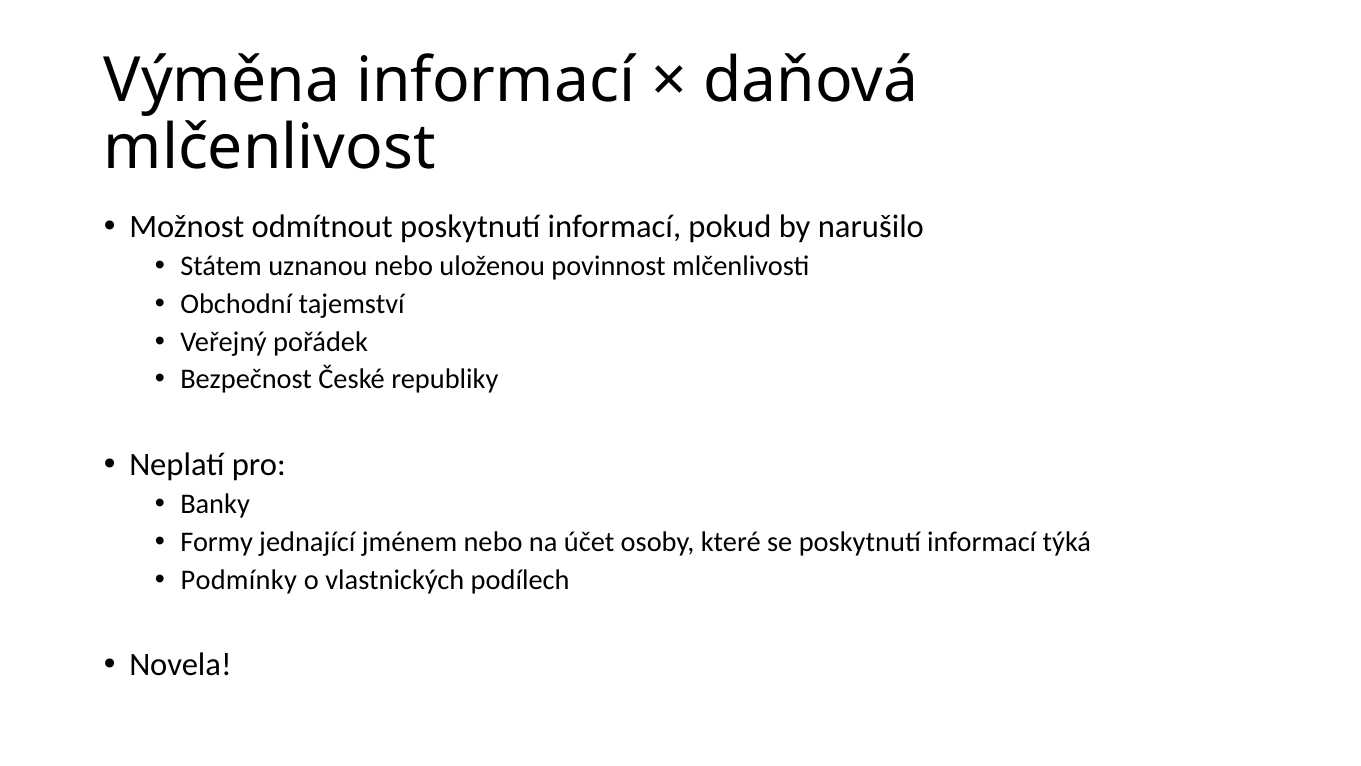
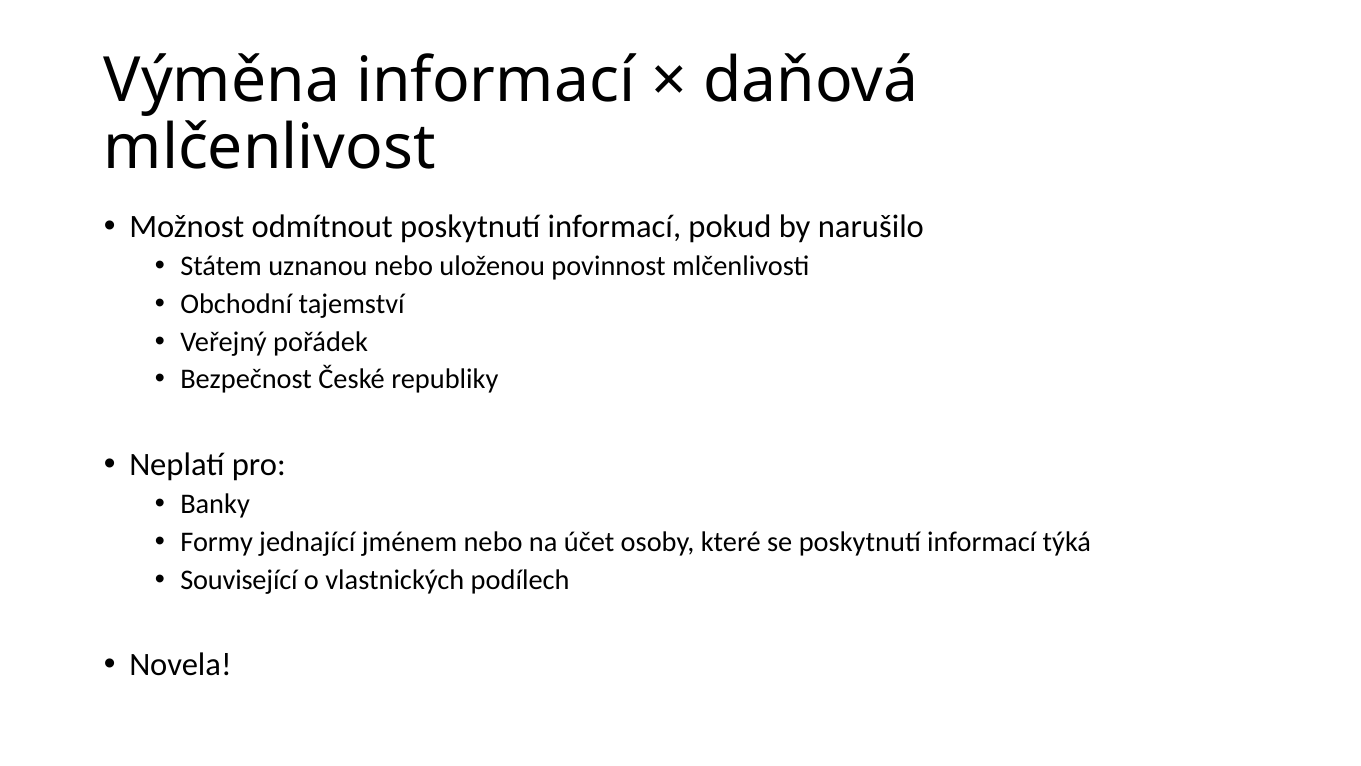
Podmínky: Podmínky -> Související
